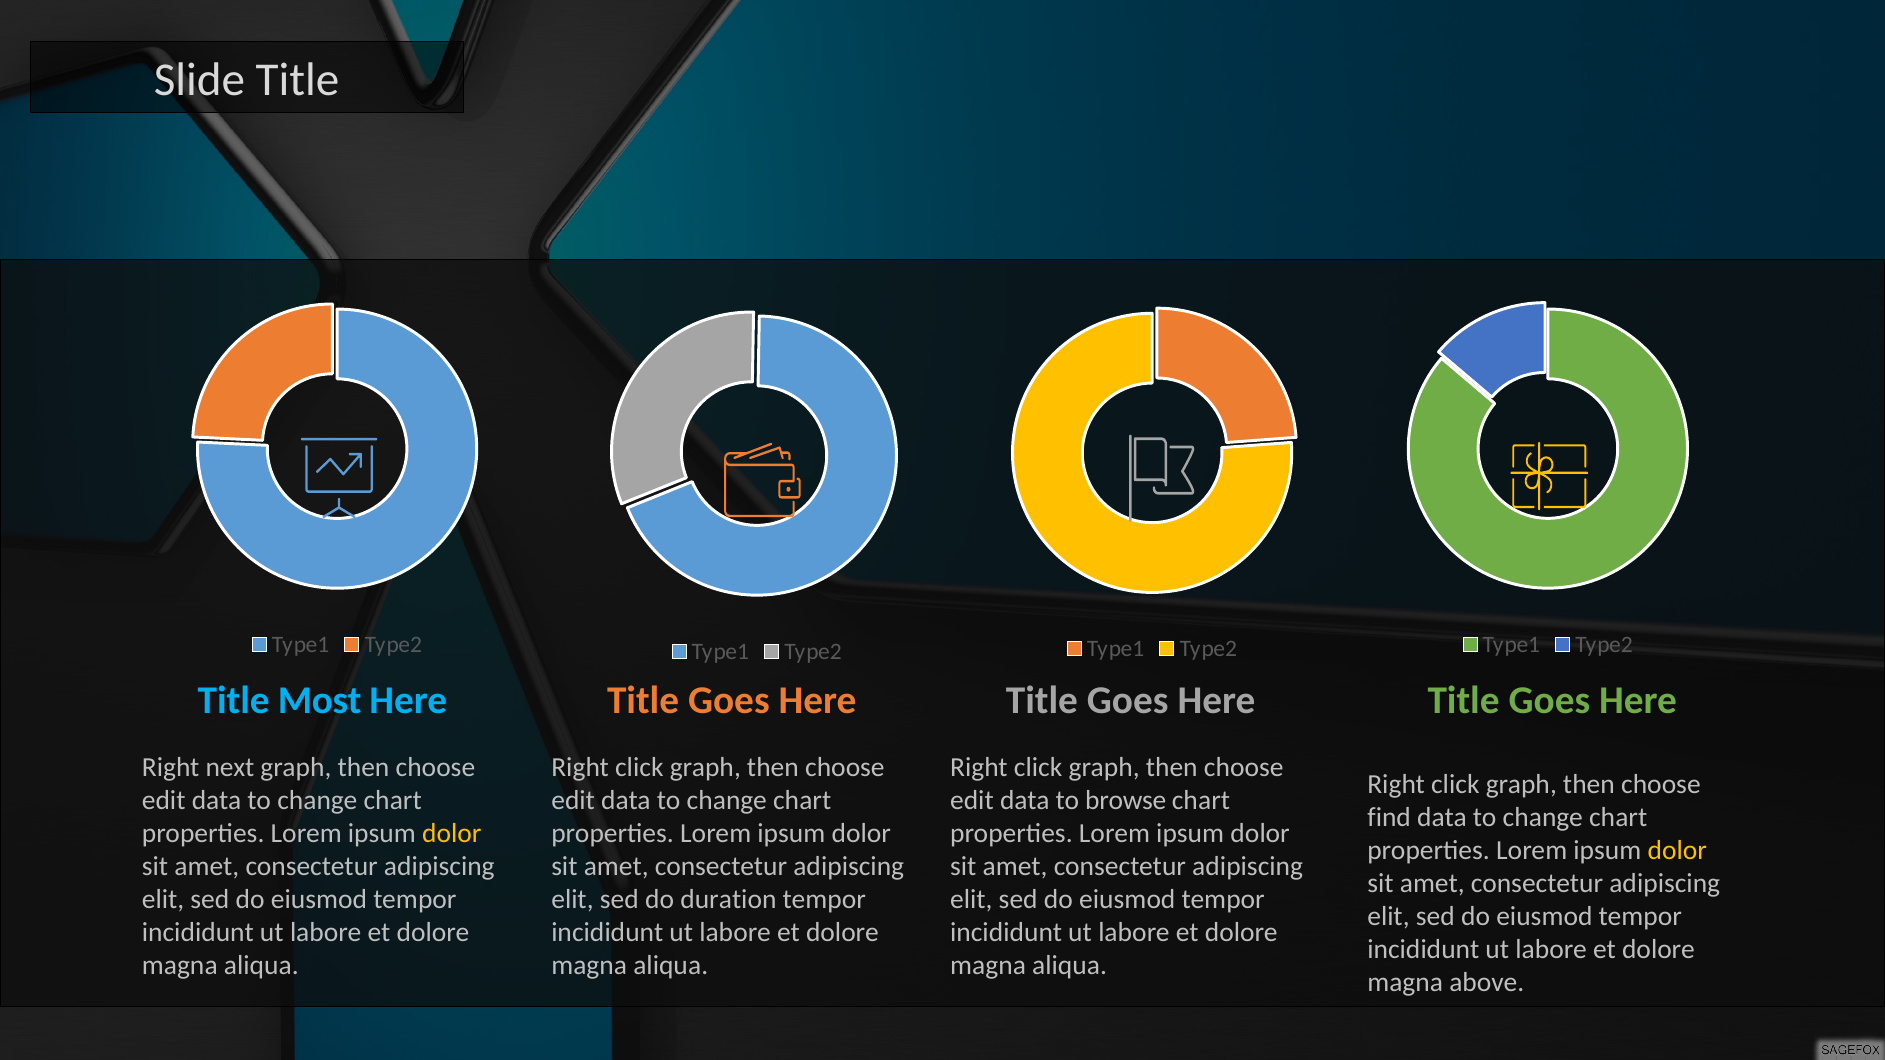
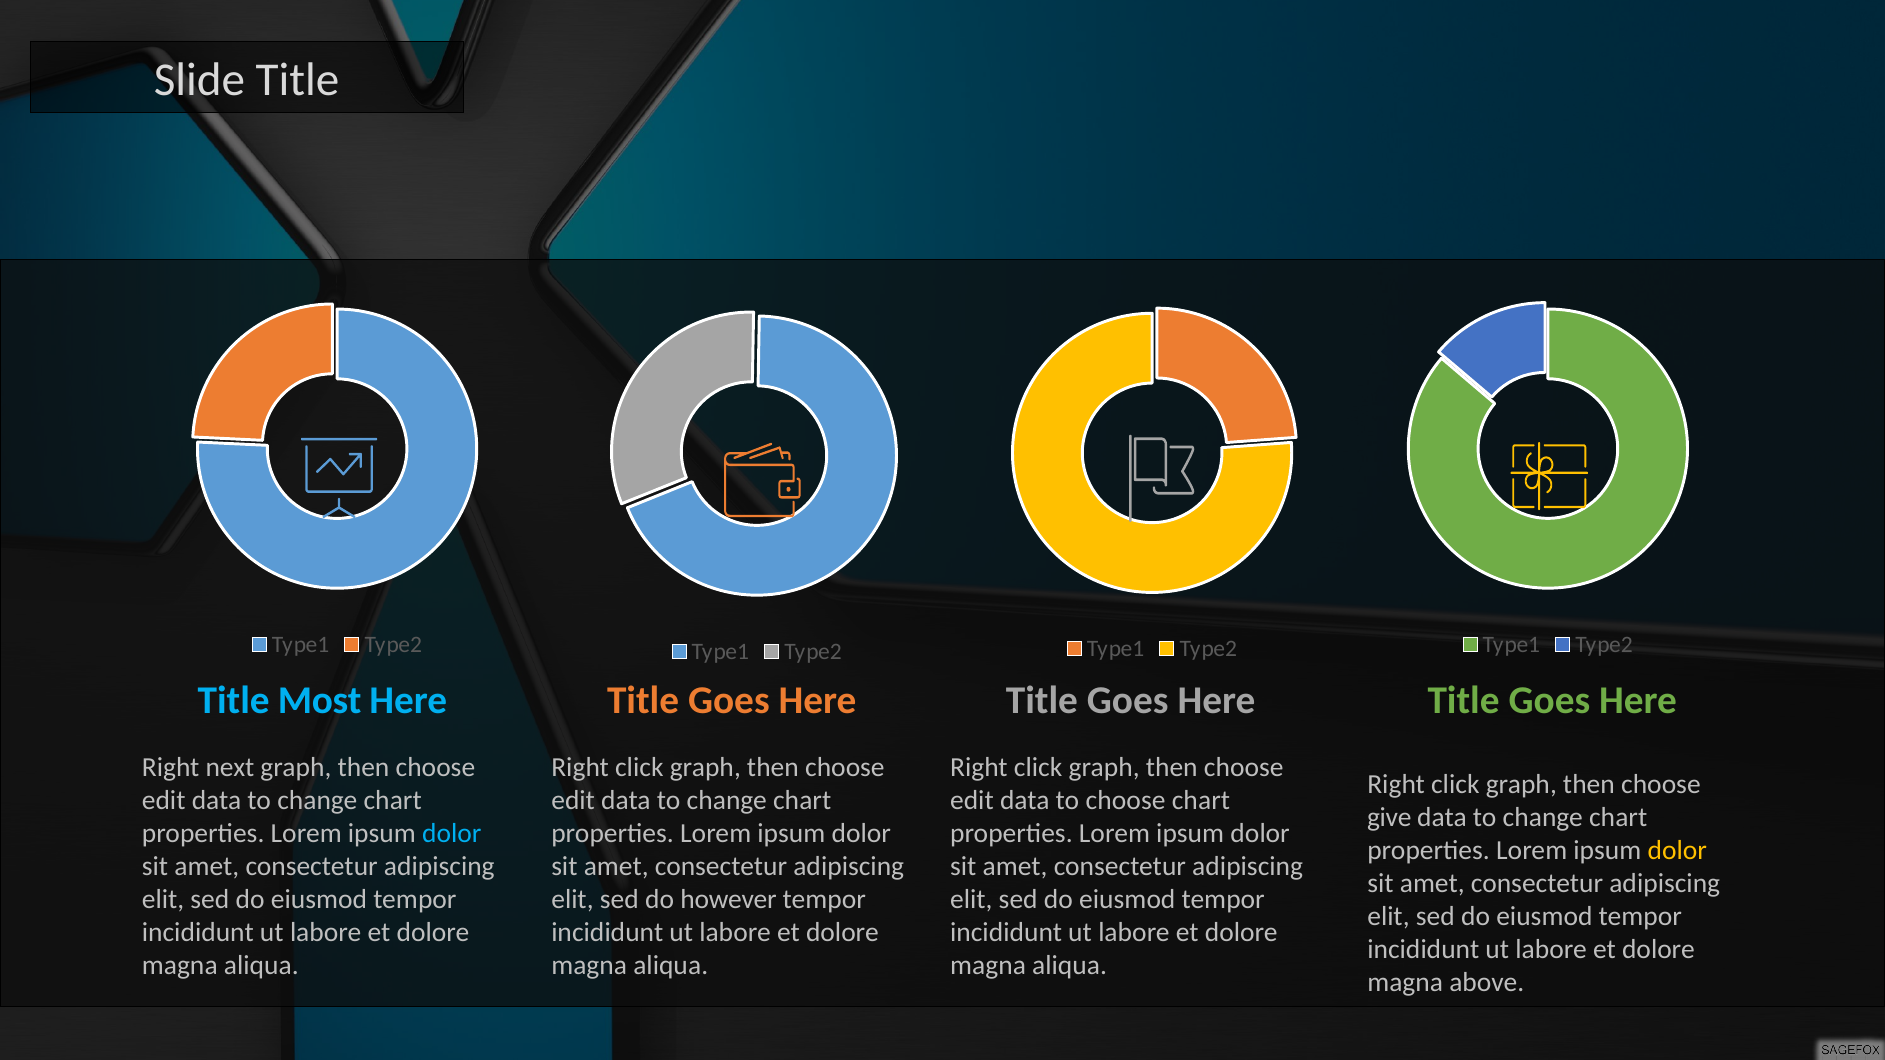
to browse: browse -> choose
find: find -> give
dolor at (452, 833) colour: yellow -> light blue
duration: duration -> however
